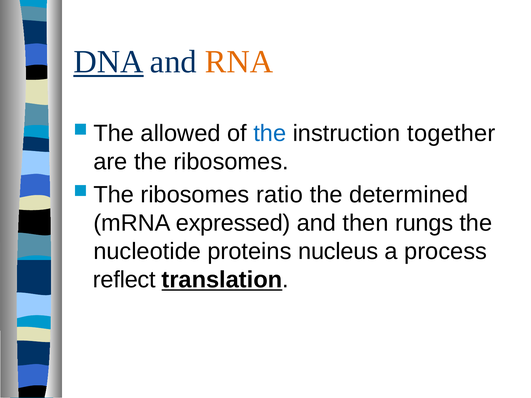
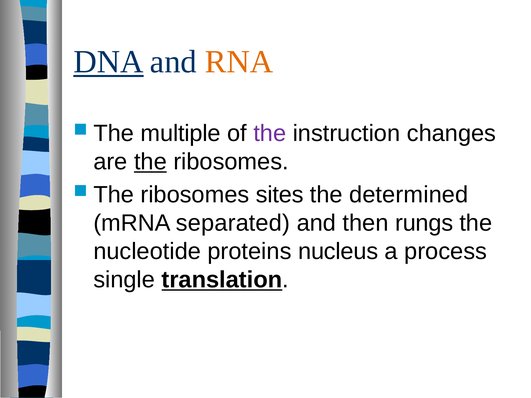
allowed: allowed -> multiple
the at (270, 134) colour: blue -> purple
together: together -> changes
the at (150, 162) underline: none -> present
ratio: ratio -> sites
expressed: expressed -> separated
reflect: reflect -> single
